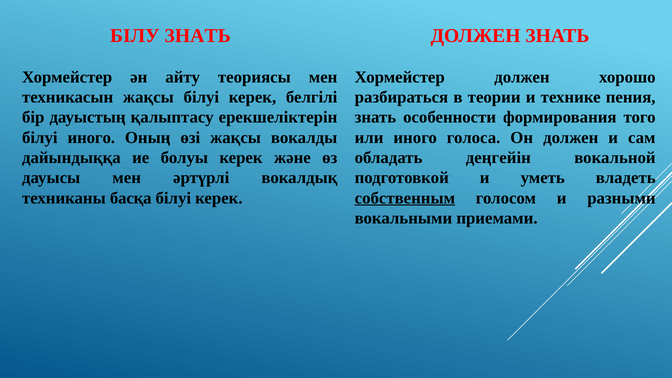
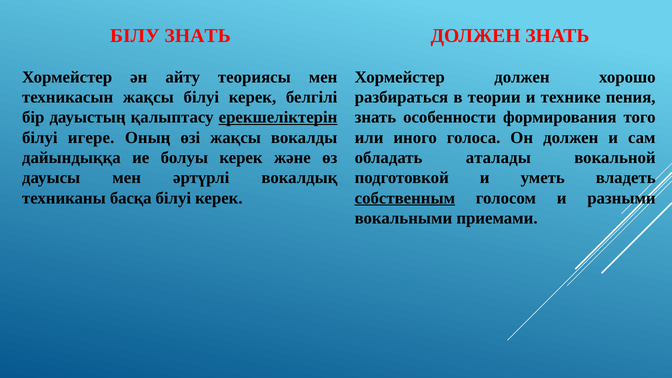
ерекшеліктерін underline: none -> present
білуі иного: иного -> игере
деңгейін: деңгейін -> аталады
